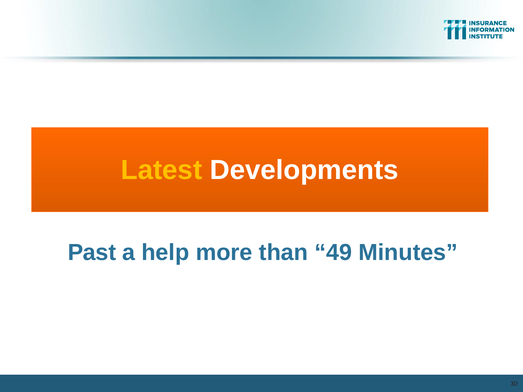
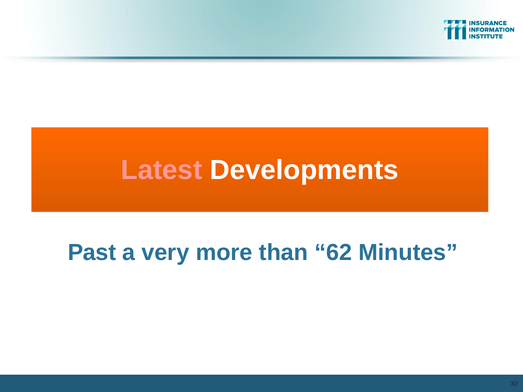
Latest colour: yellow -> pink
help: help -> very
49: 49 -> 62
